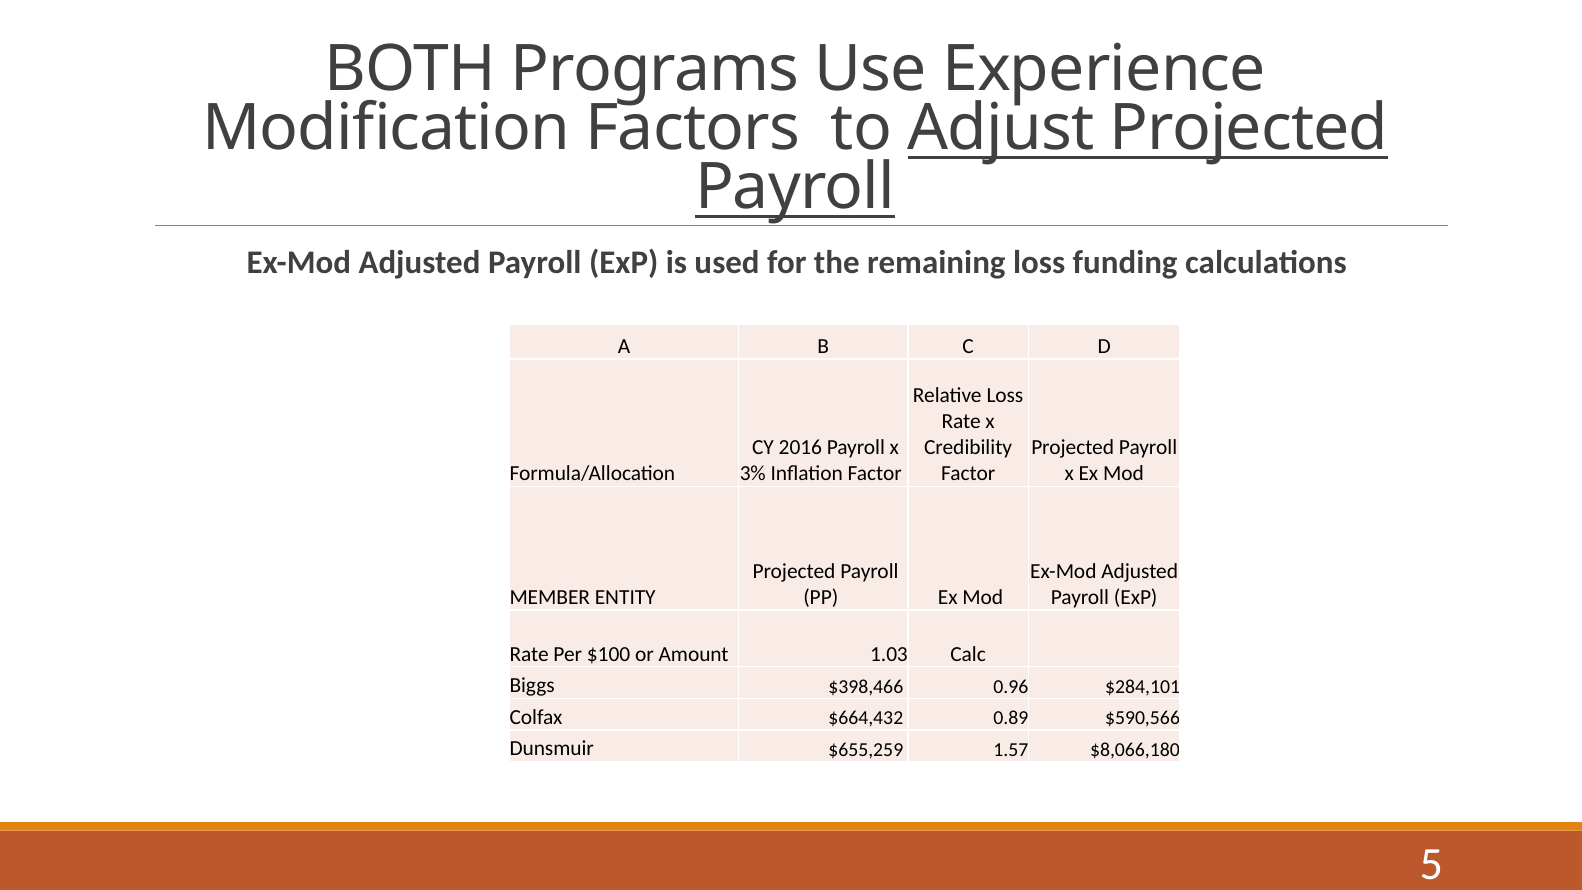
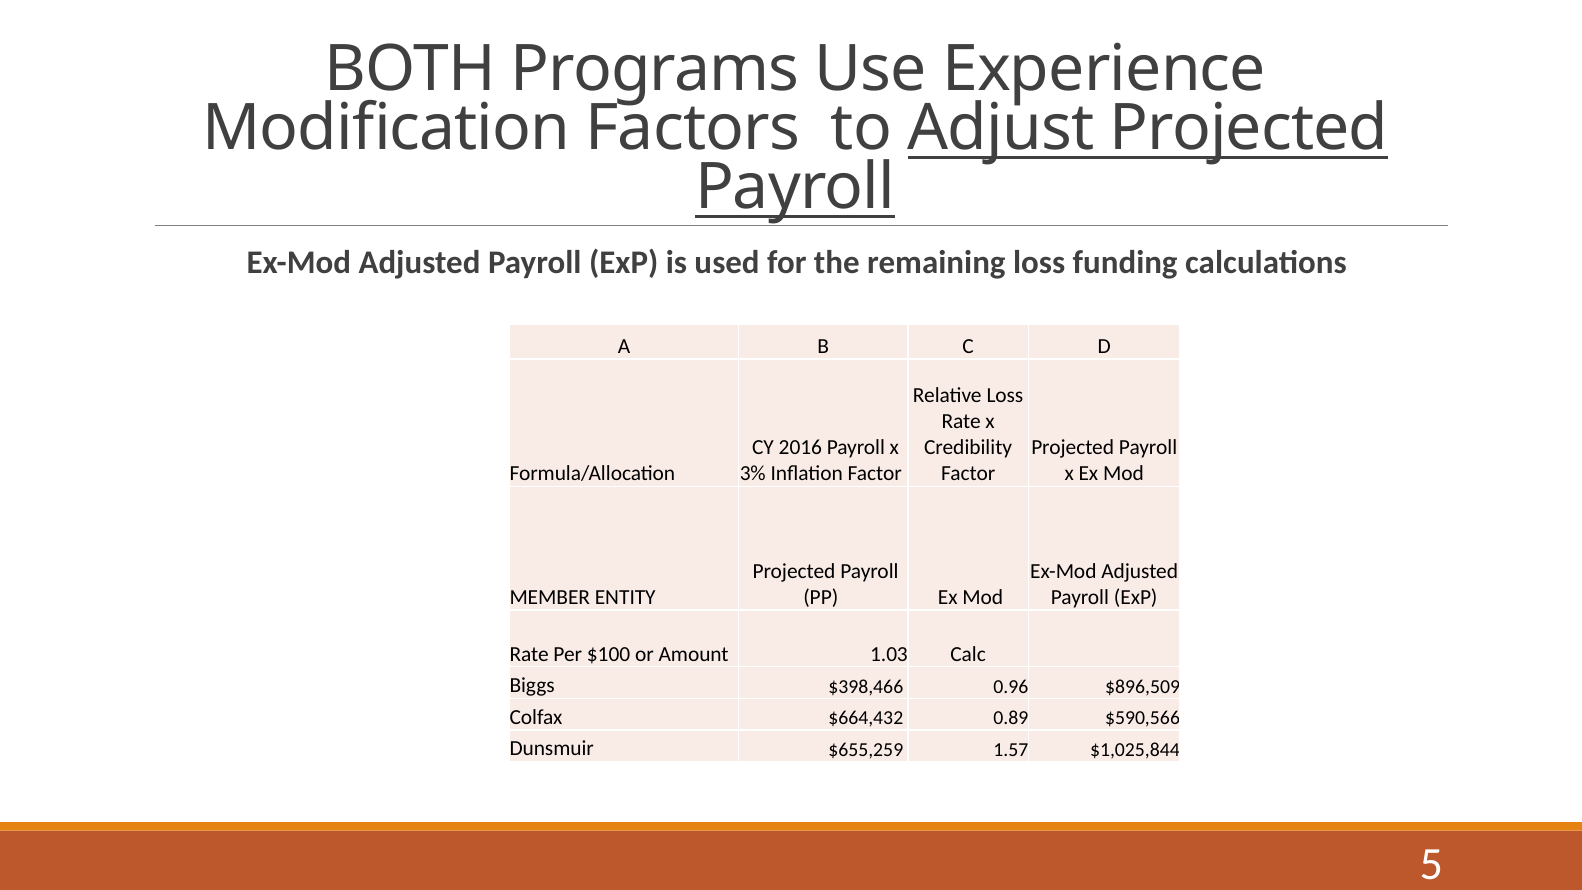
$284,101: $284,101 -> $896,509
$8,066,180: $8,066,180 -> $1,025,844
